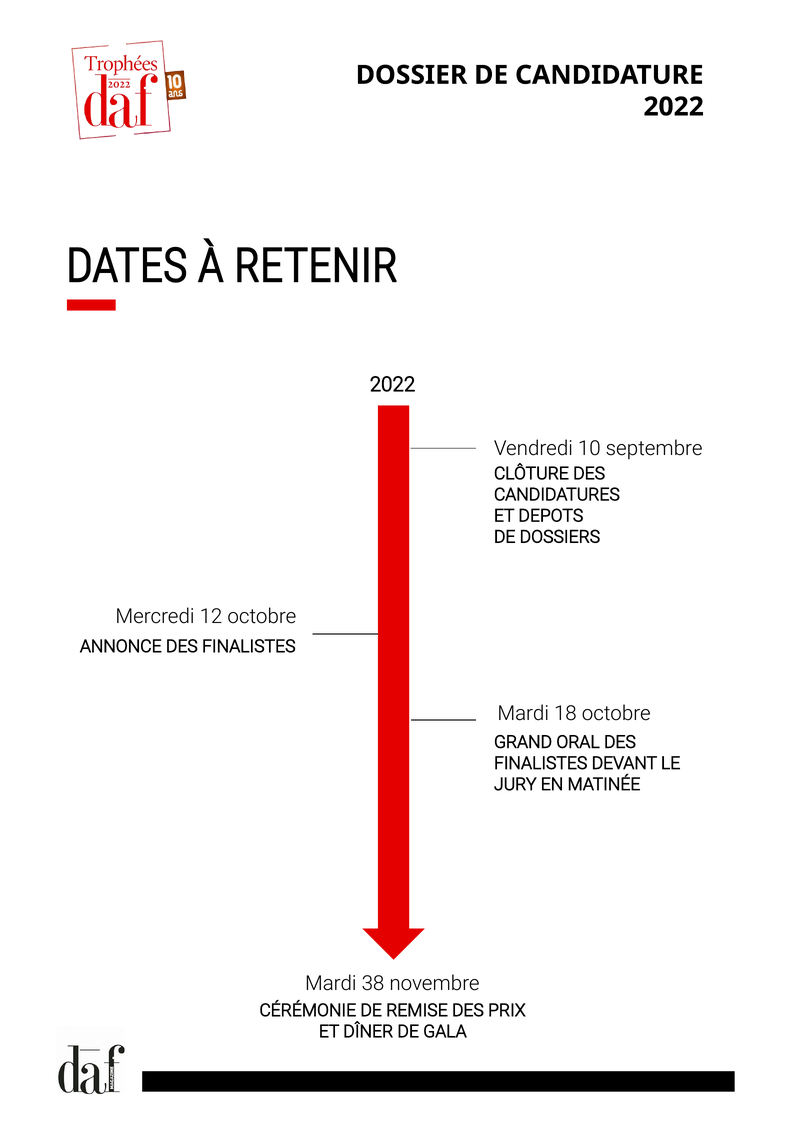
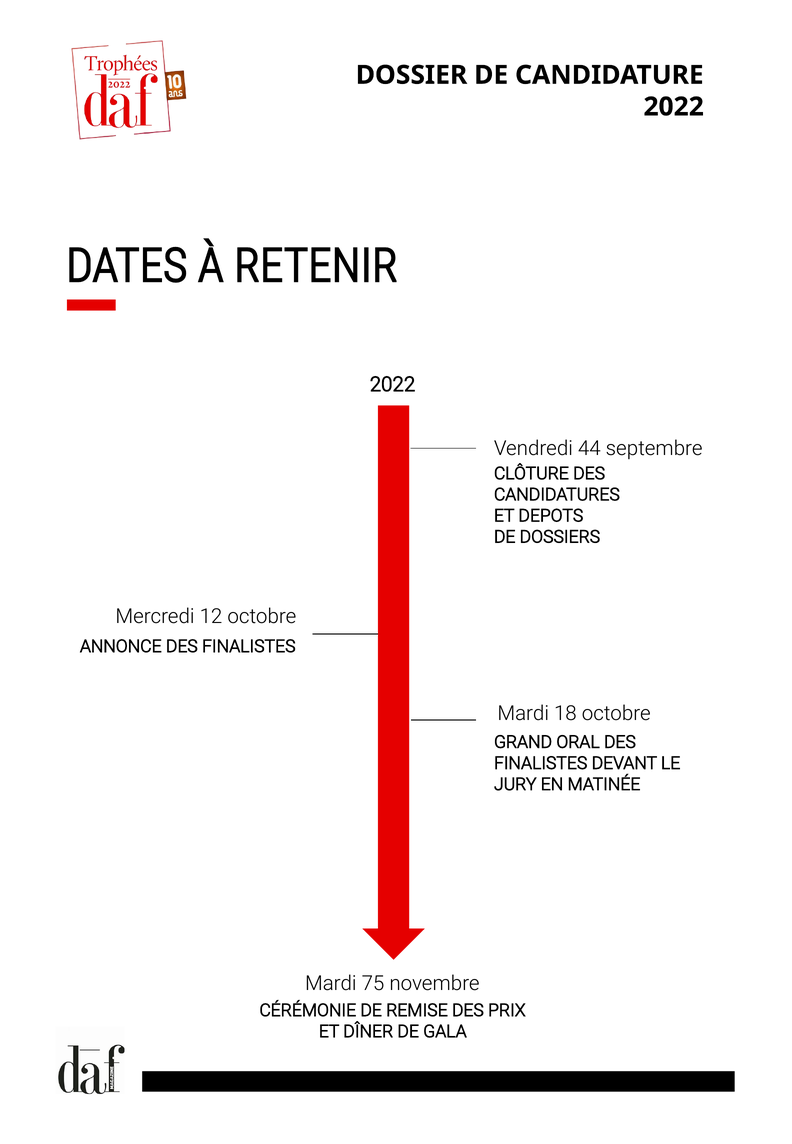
10: 10 -> 44
38: 38 -> 75
